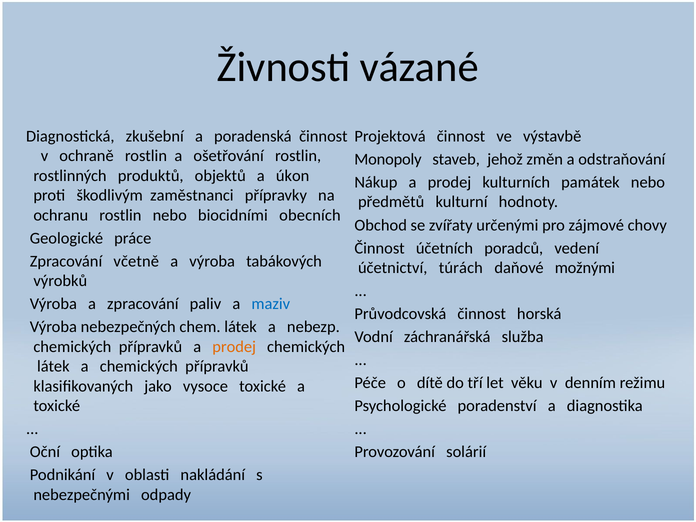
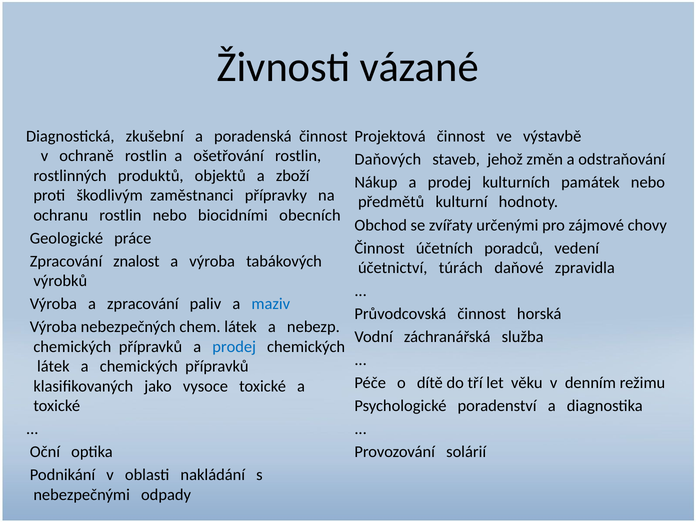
Monopoly: Monopoly -> Daňových
úkon: úkon -> zboží
včetně: včetně -> znalost
možnými: možnými -> zpravidla
prodej at (234, 347) colour: orange -> blue
